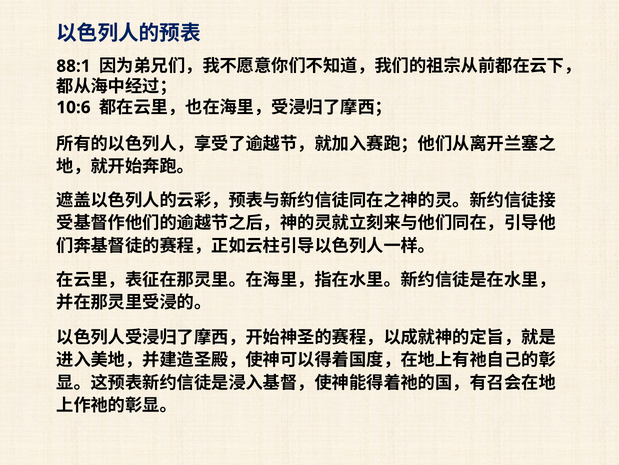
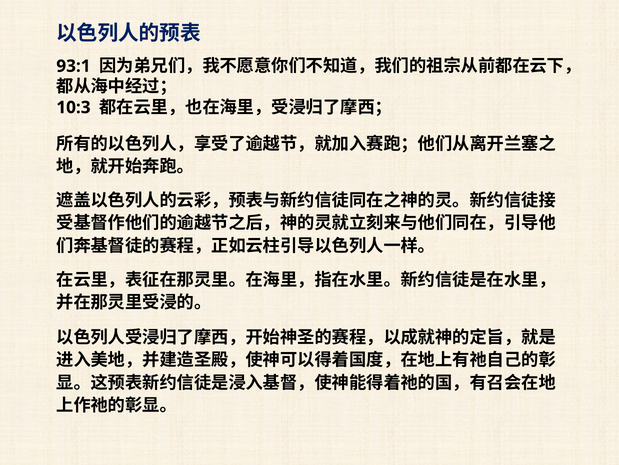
88:1: 88:1 -> 93:1
10:6: 10:6 -> 10:3
